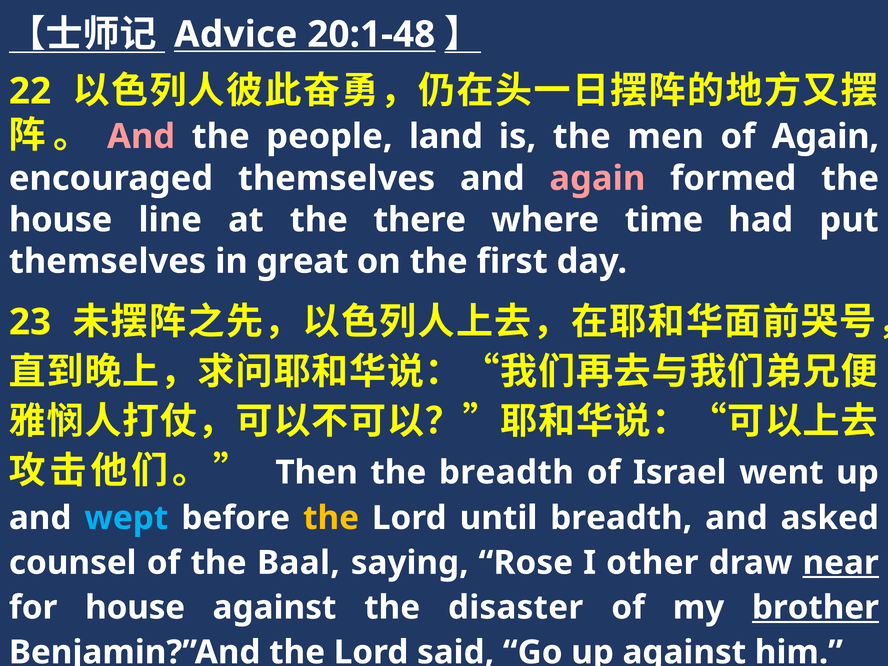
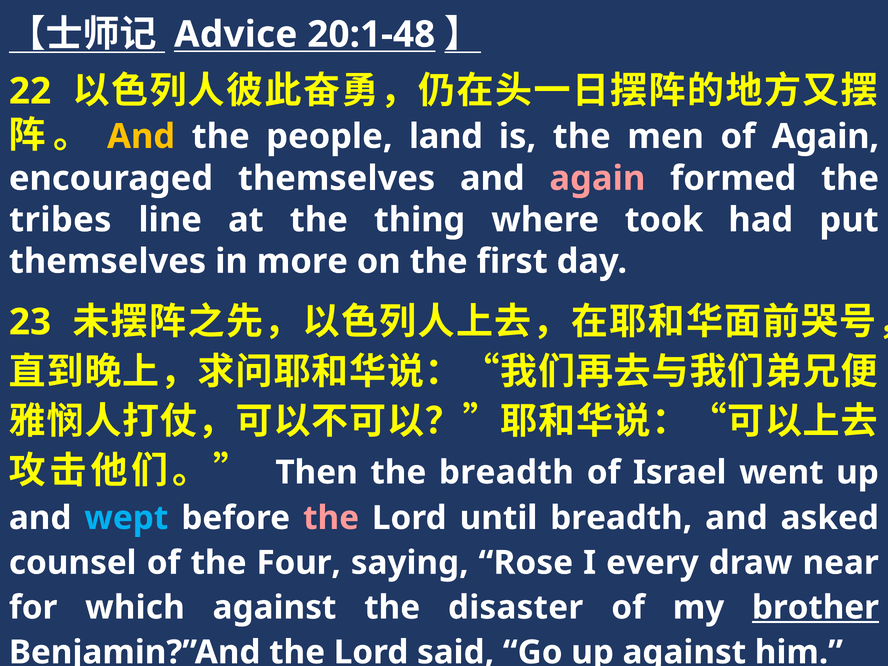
And at (141, 136) colour: pink -> yellow
house at (61, 220): house -> tribes
there: there -> thing
time: time -> took
great: great -> more
the at (331, 518) colour: yellow -> pink
Baal: Baal -> Four
other: other -> every
near underline: present -> none
for house: house -> which
